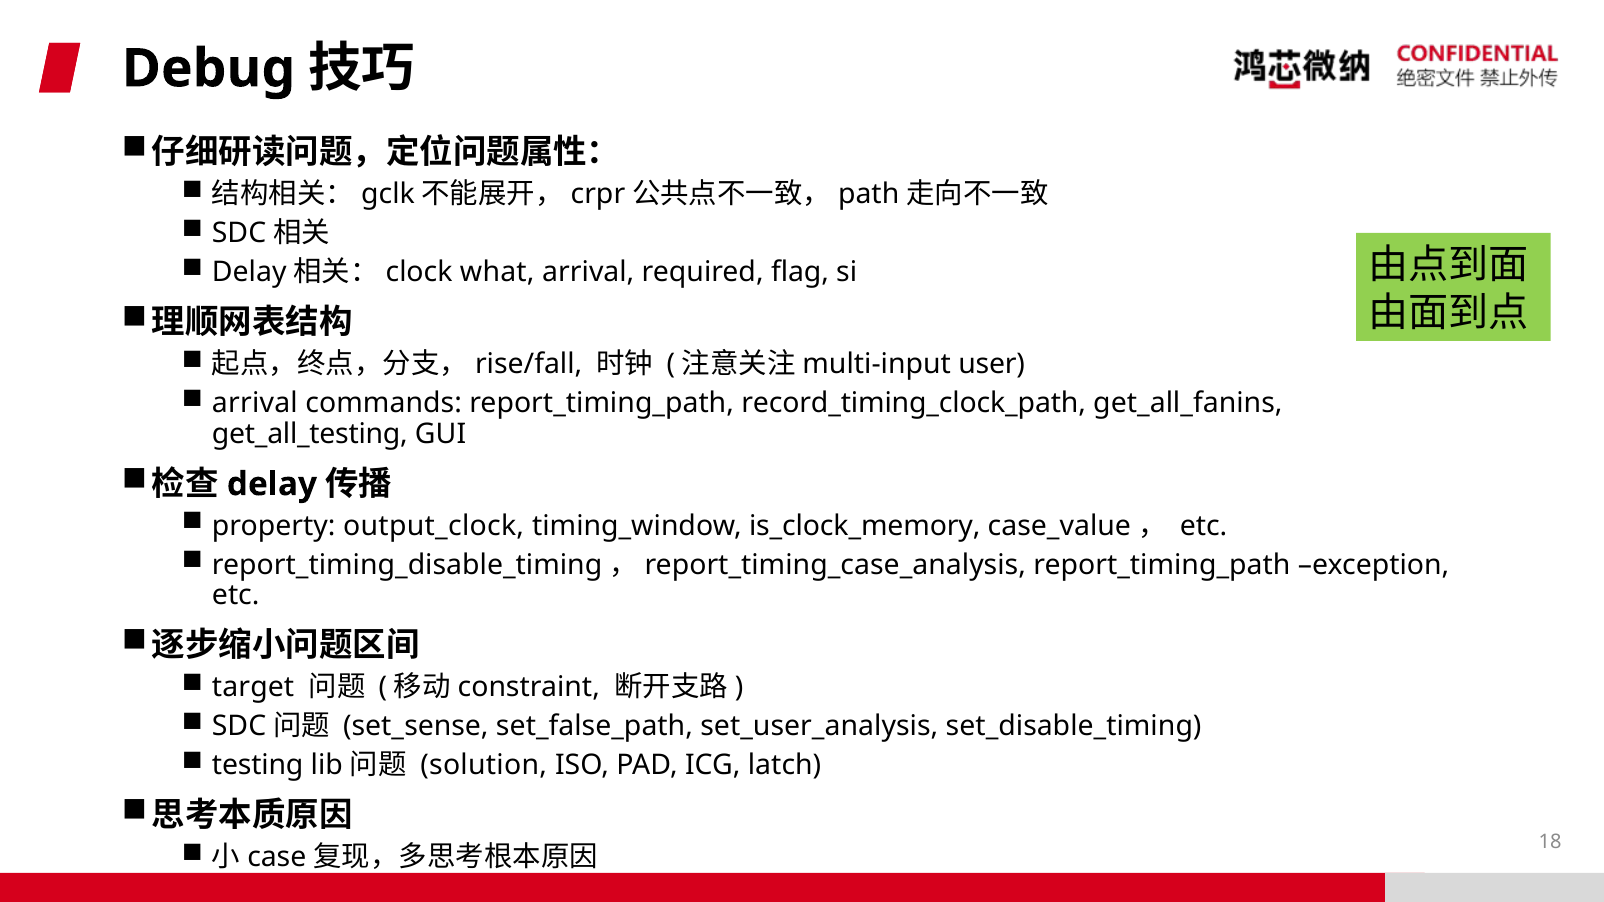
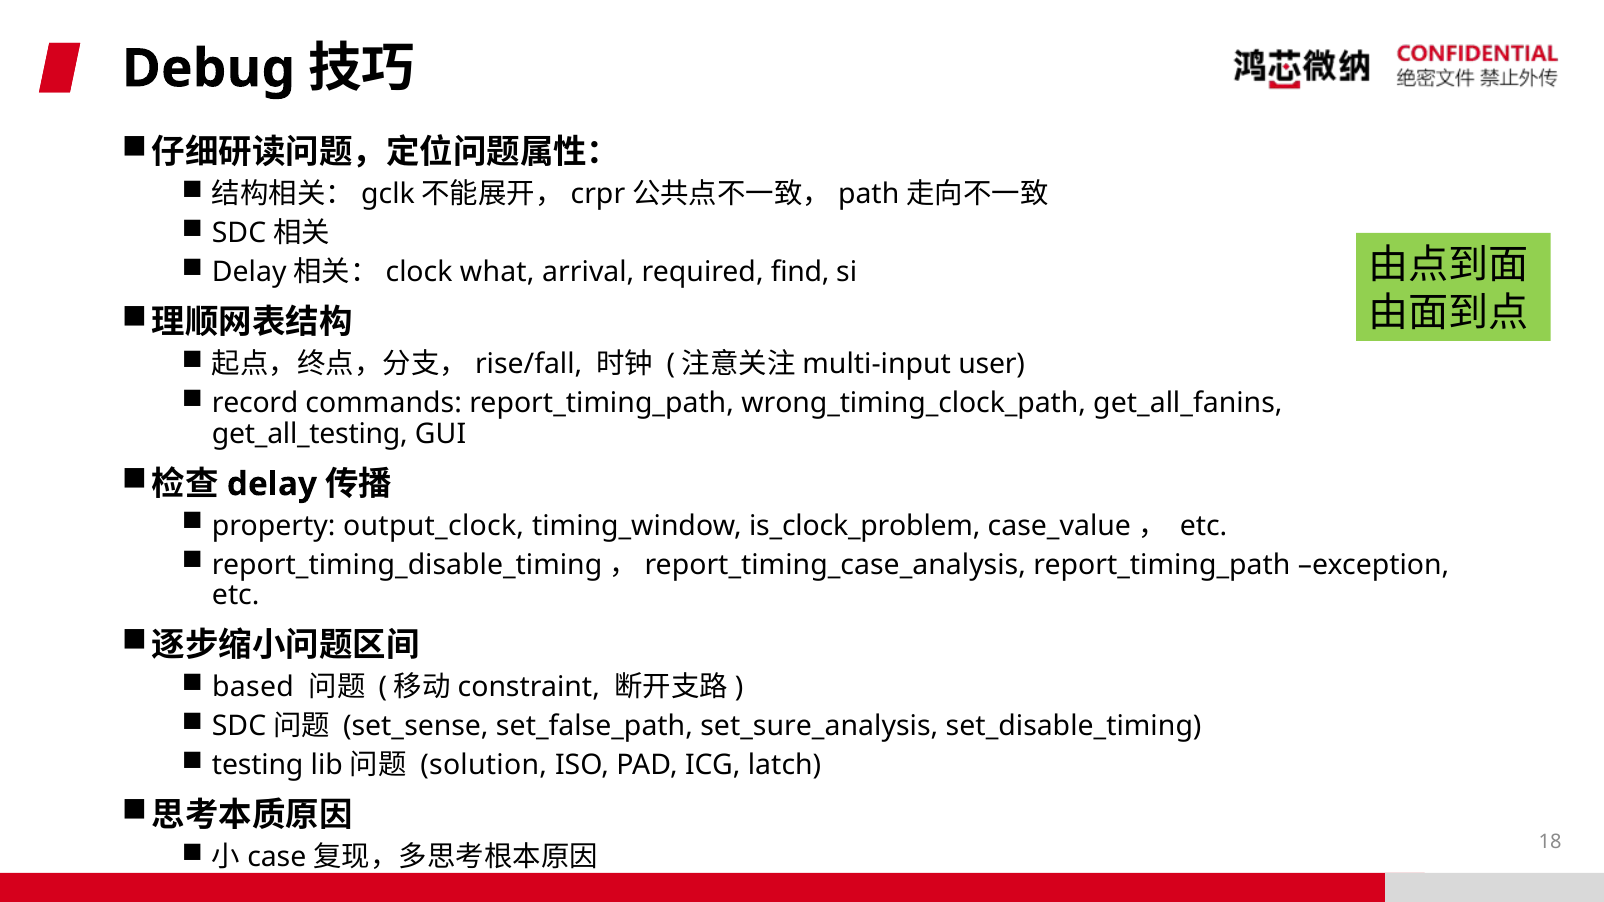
flag: flag -> find
arrival at (255, 403): arrival -> record
record_timing_clock_path: record_timing_clock_path -> wrong_timing_clock_path
is_clock_memory: is_clock_memory -> is_clock_problem
target: target -> based
set_user_analysis: set_user_analysis -> set_sure_analysis
